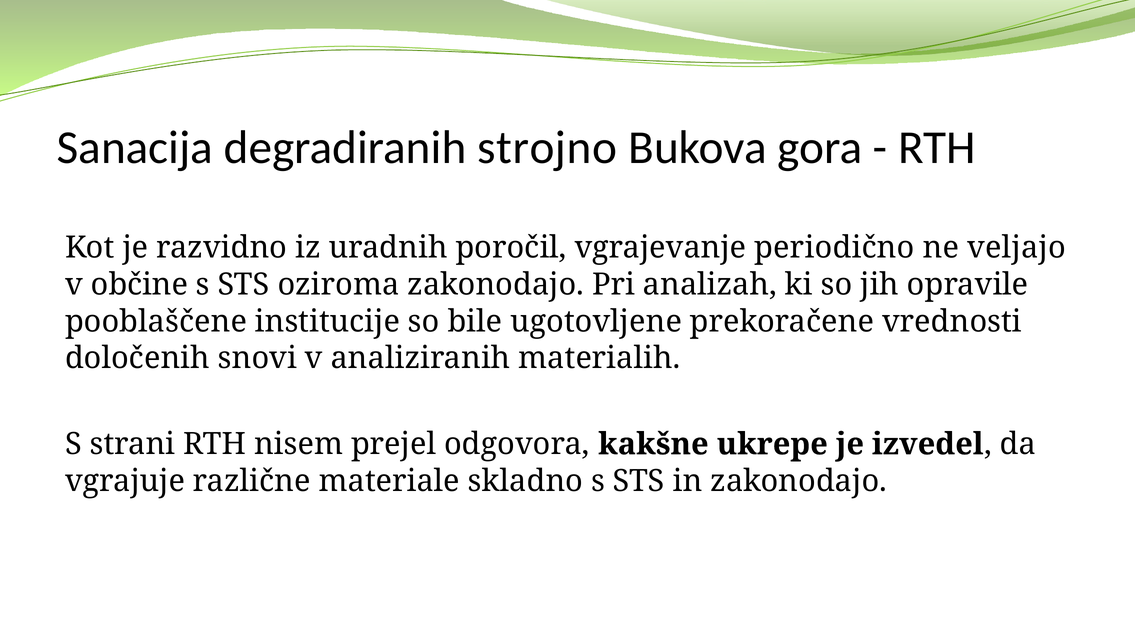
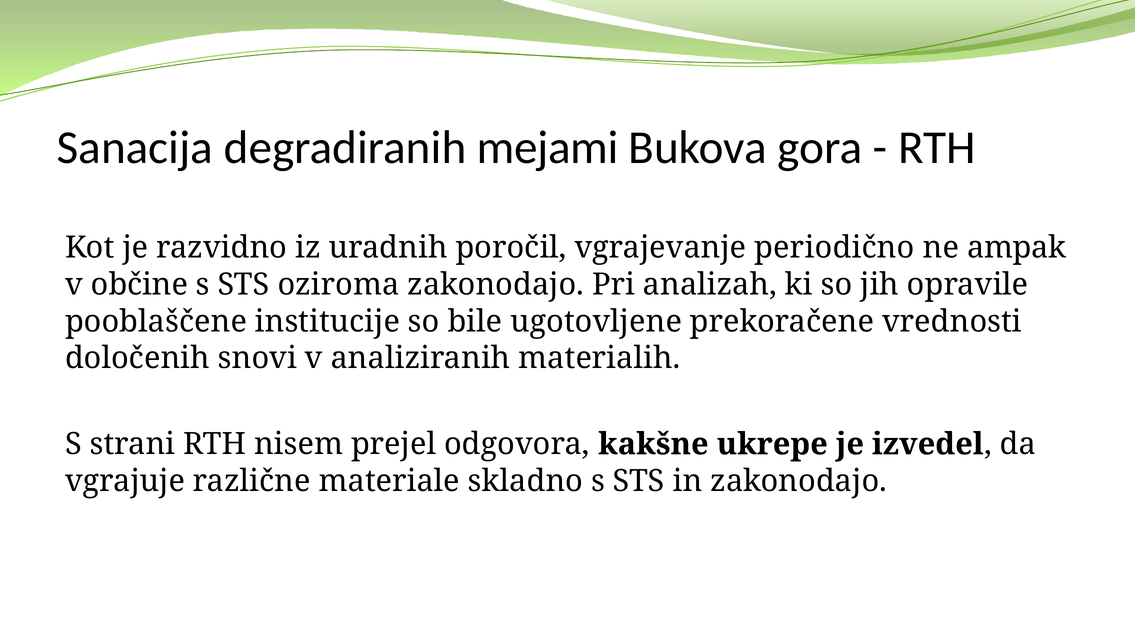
strojno: strojno -> mejami
veljajo: veljajo -> ampak
